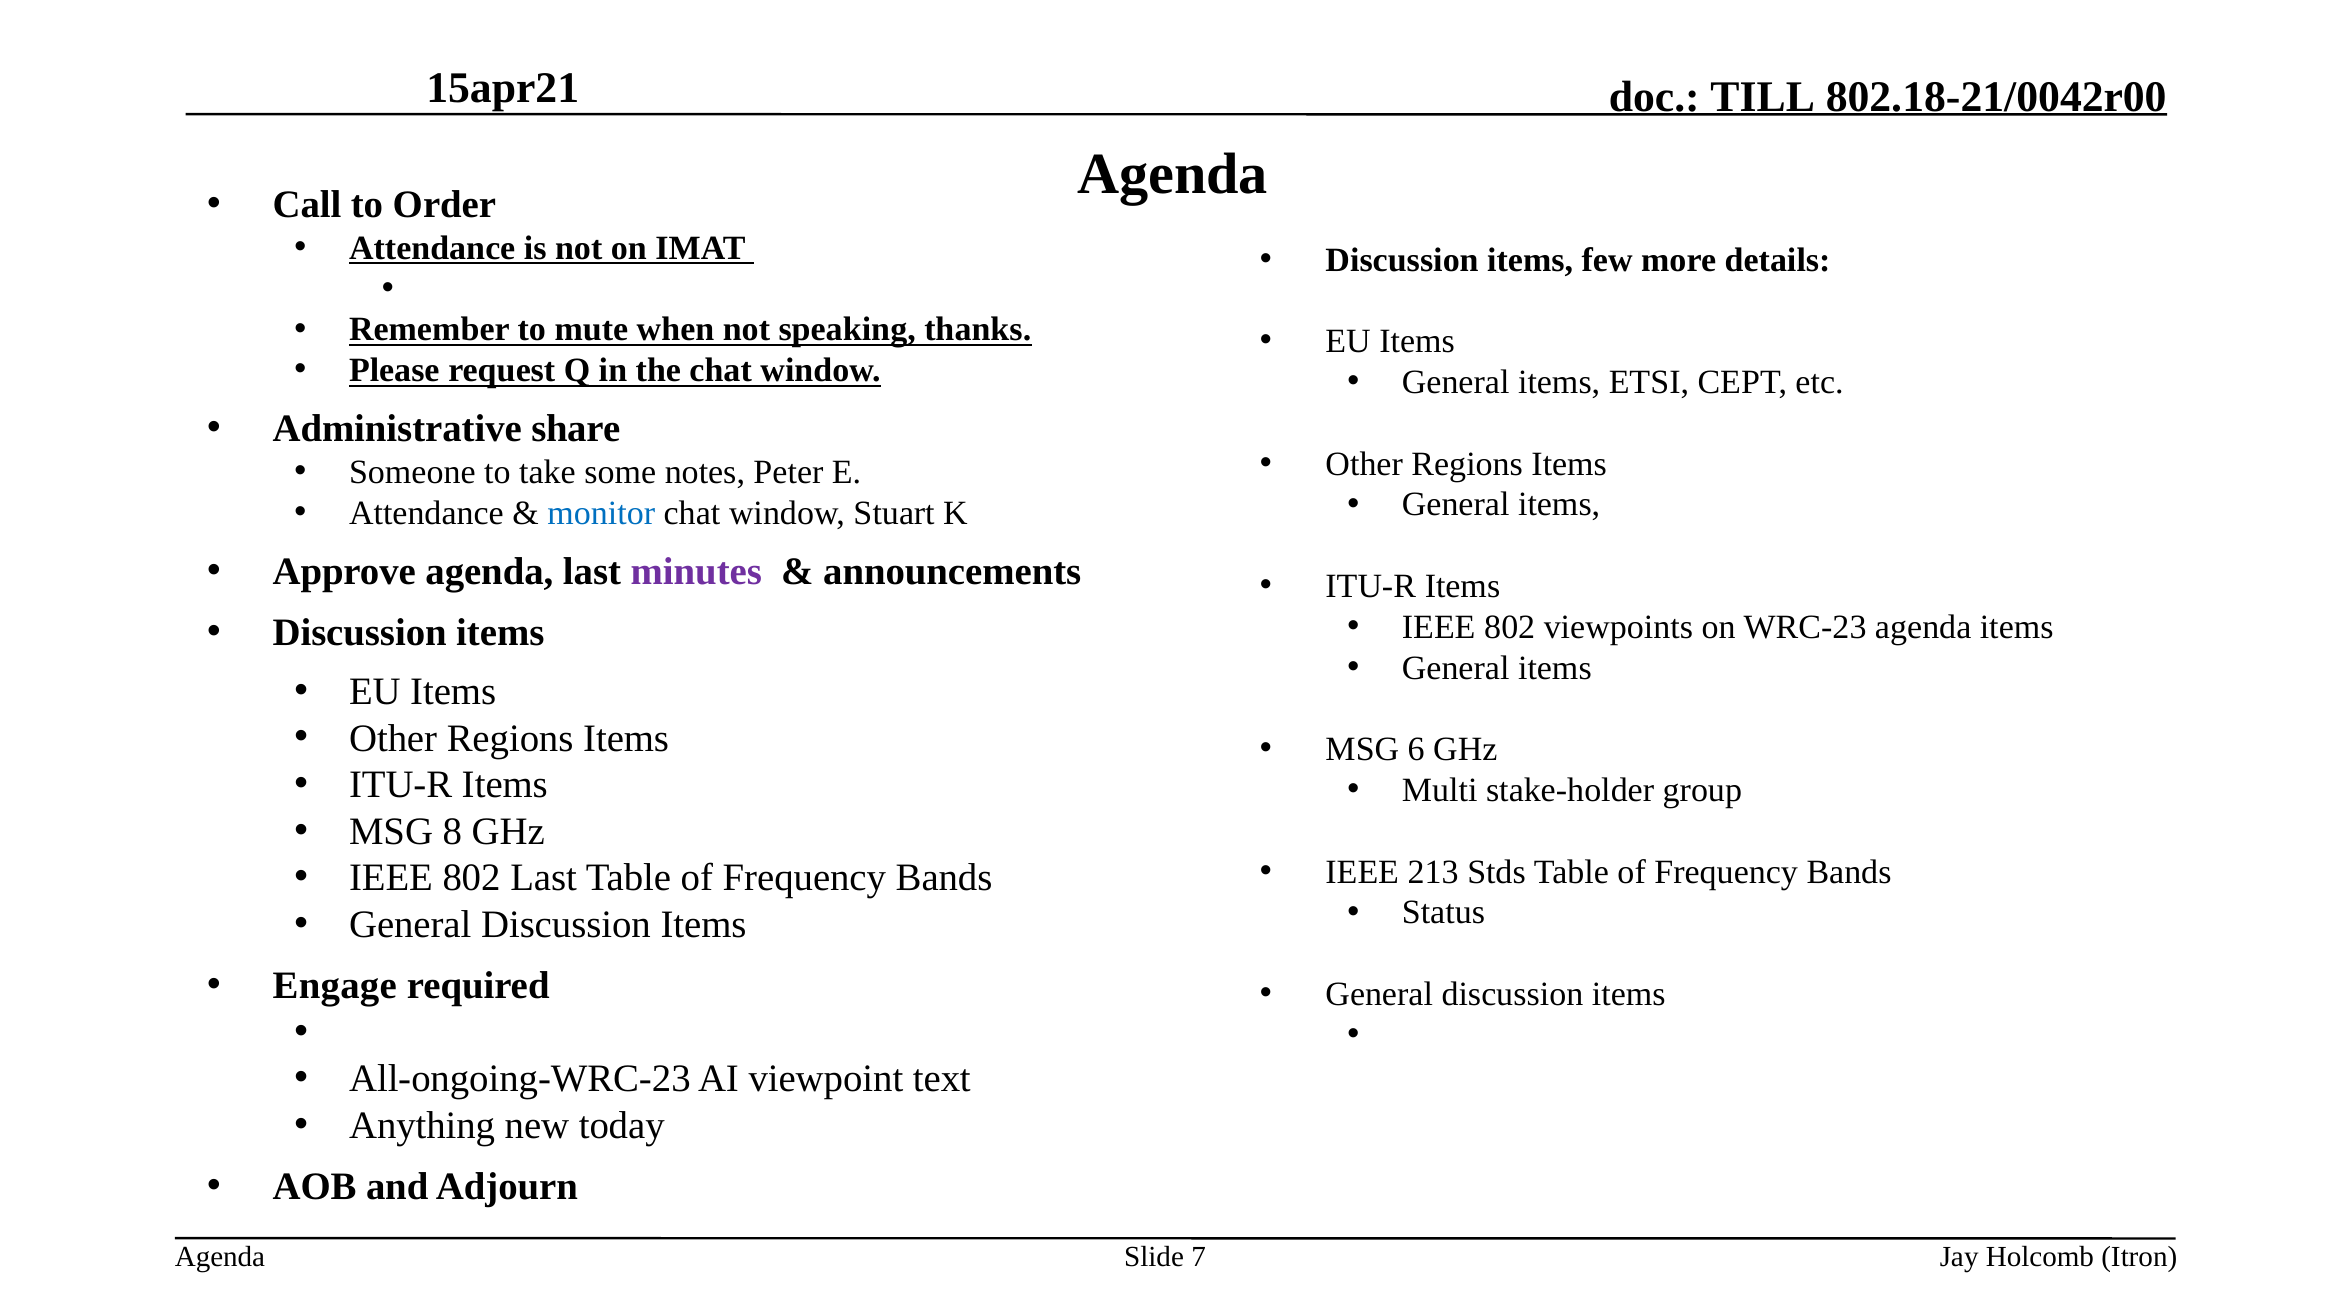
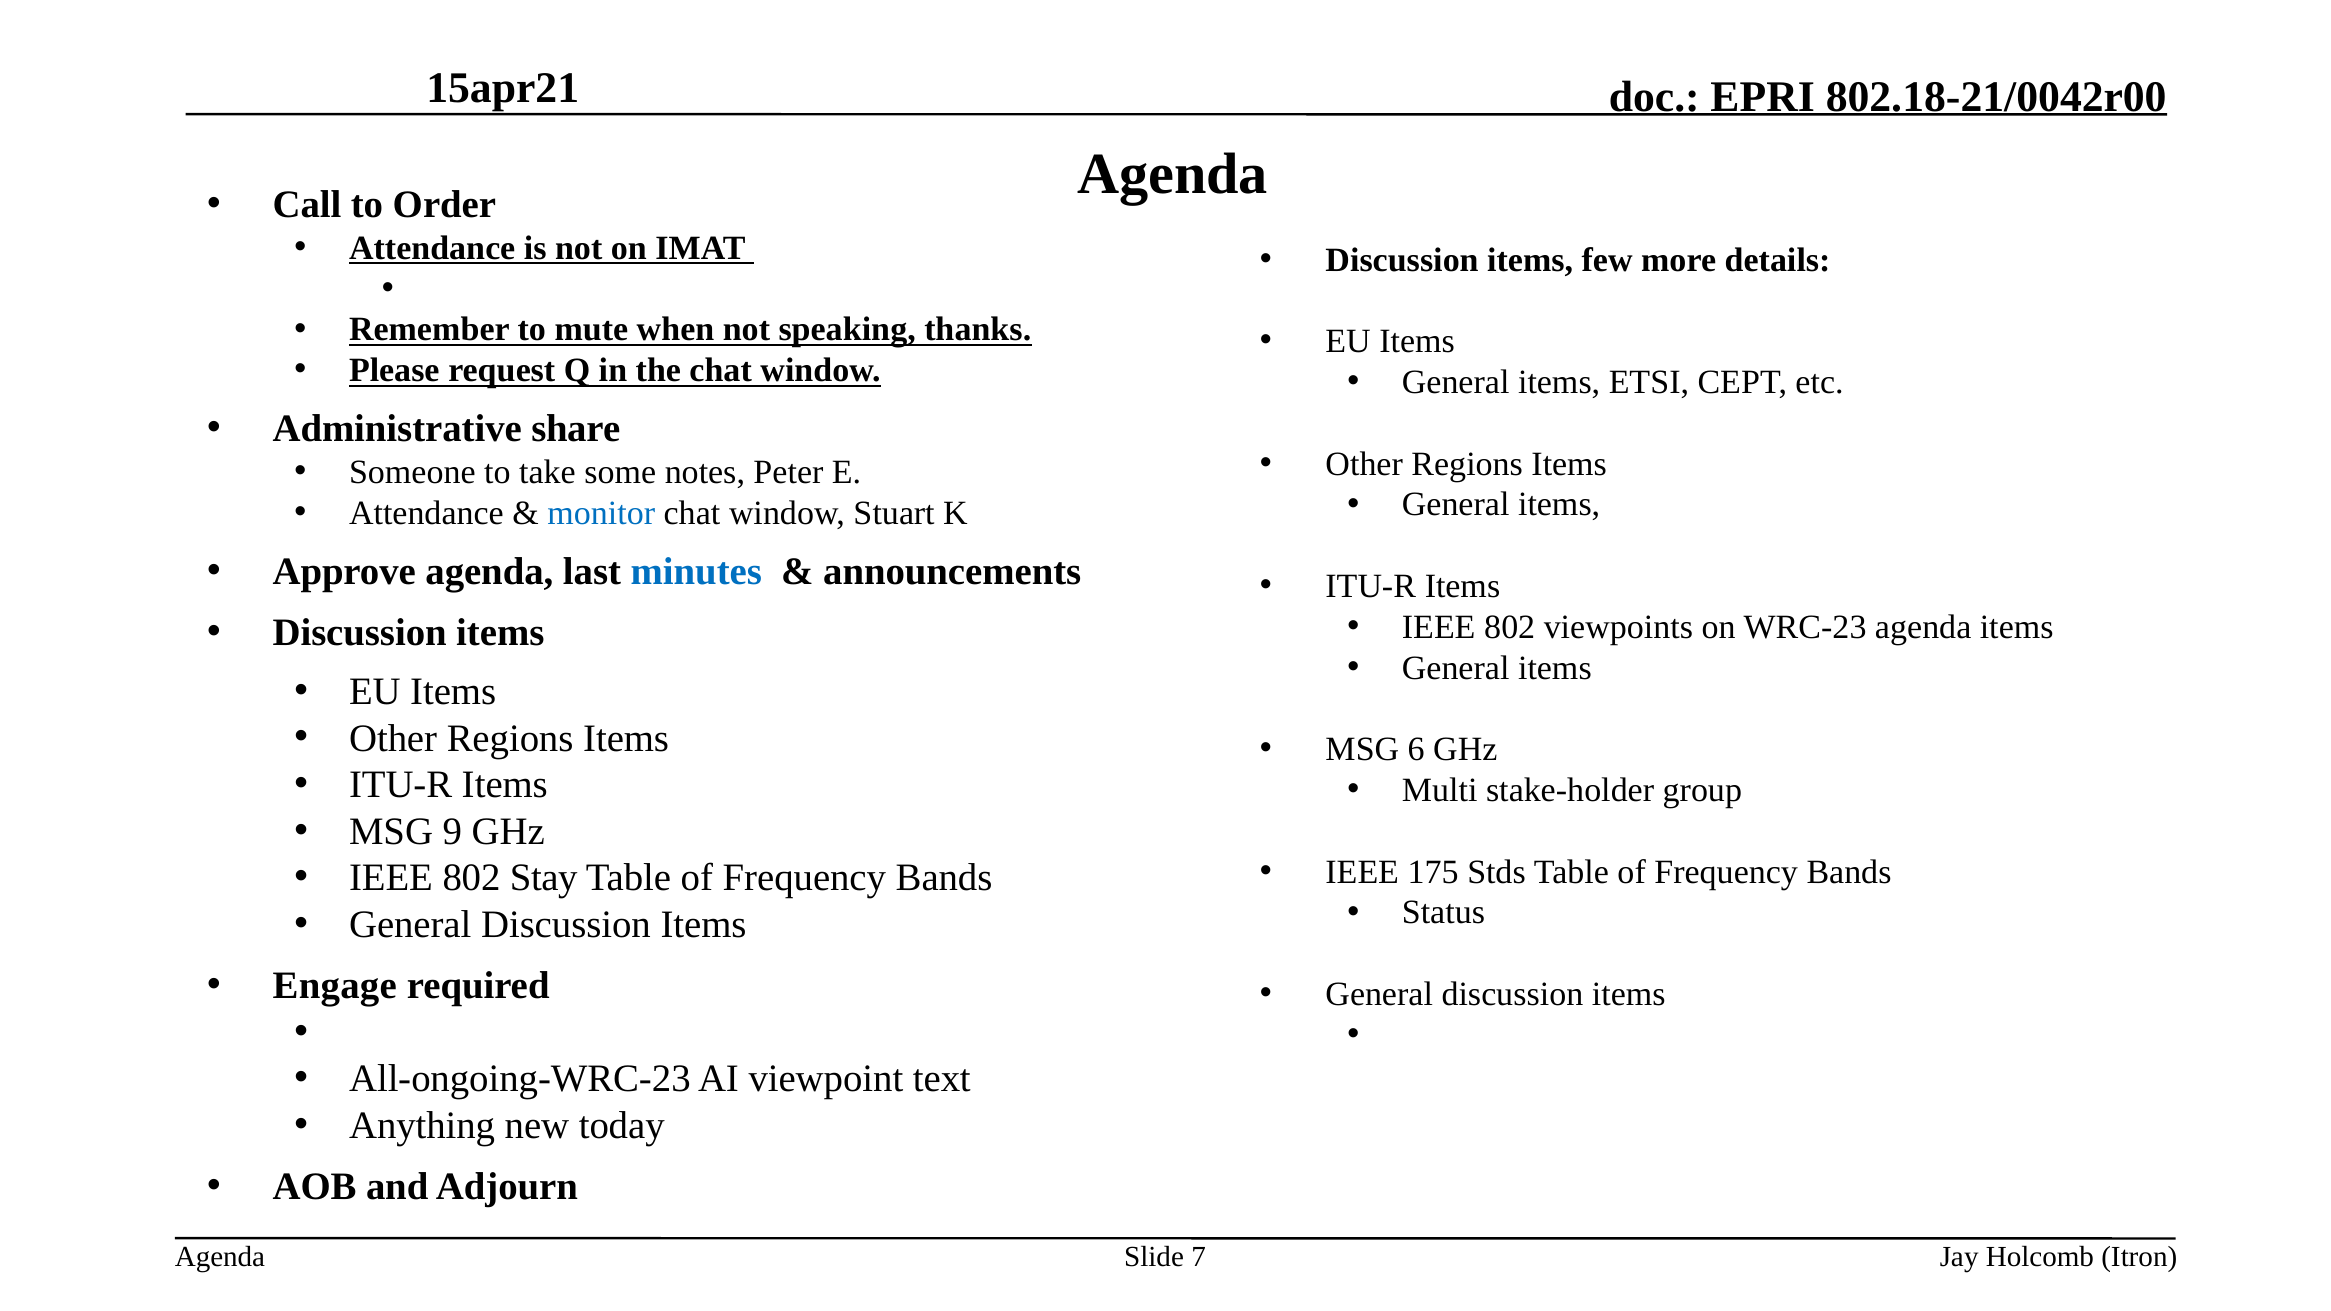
TILL: TILL -> EPRI
minutes colour: purple -> blue
8: 8 -> 9
213: 213 -> 175
802 Last: Last -> Stay
